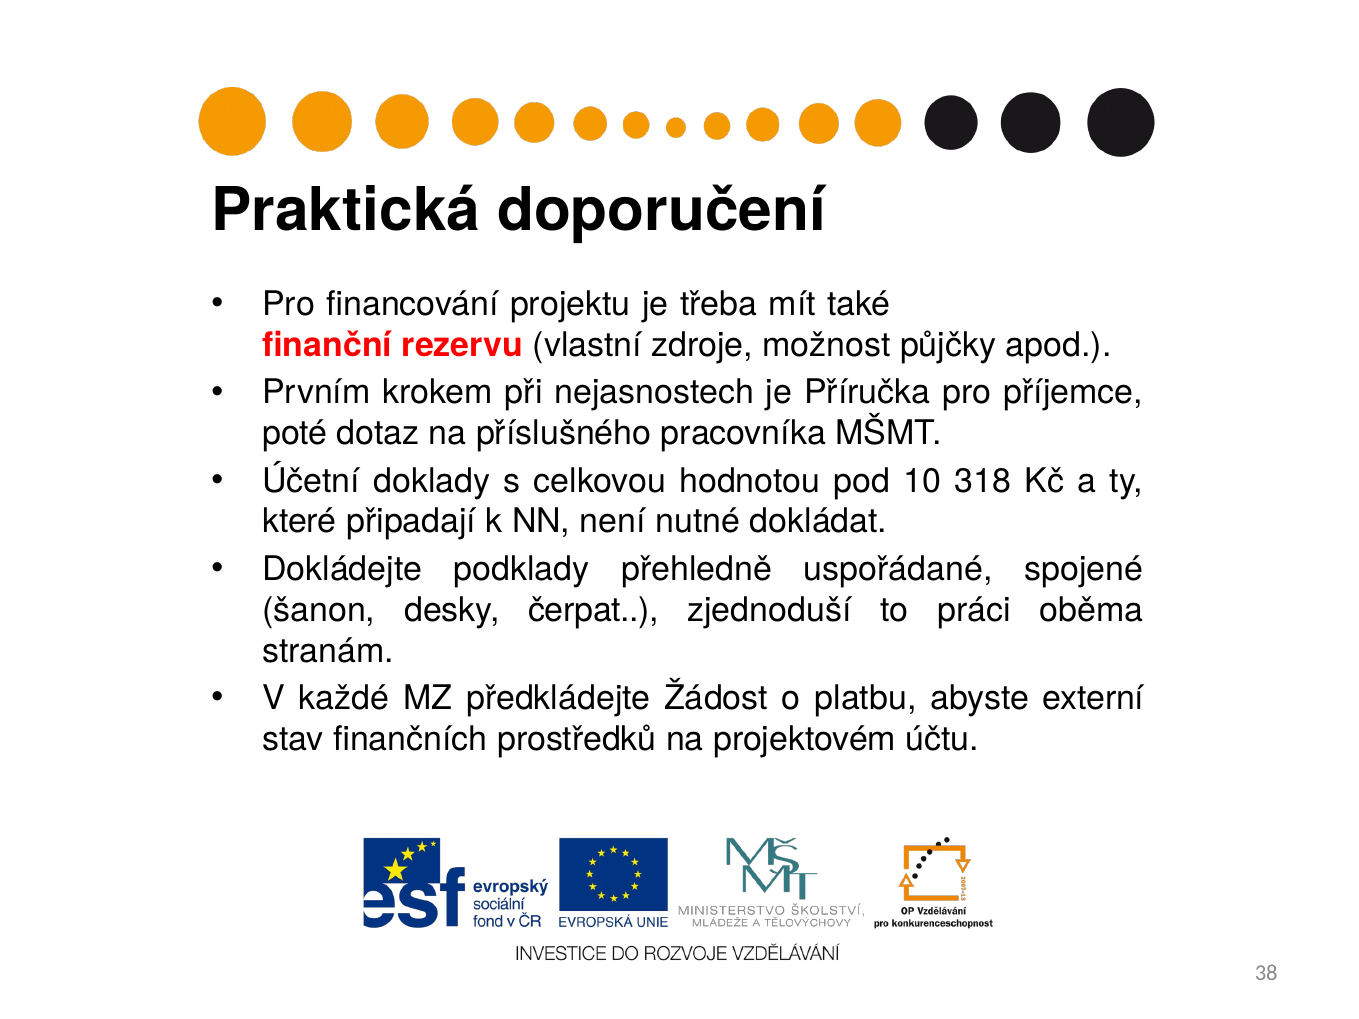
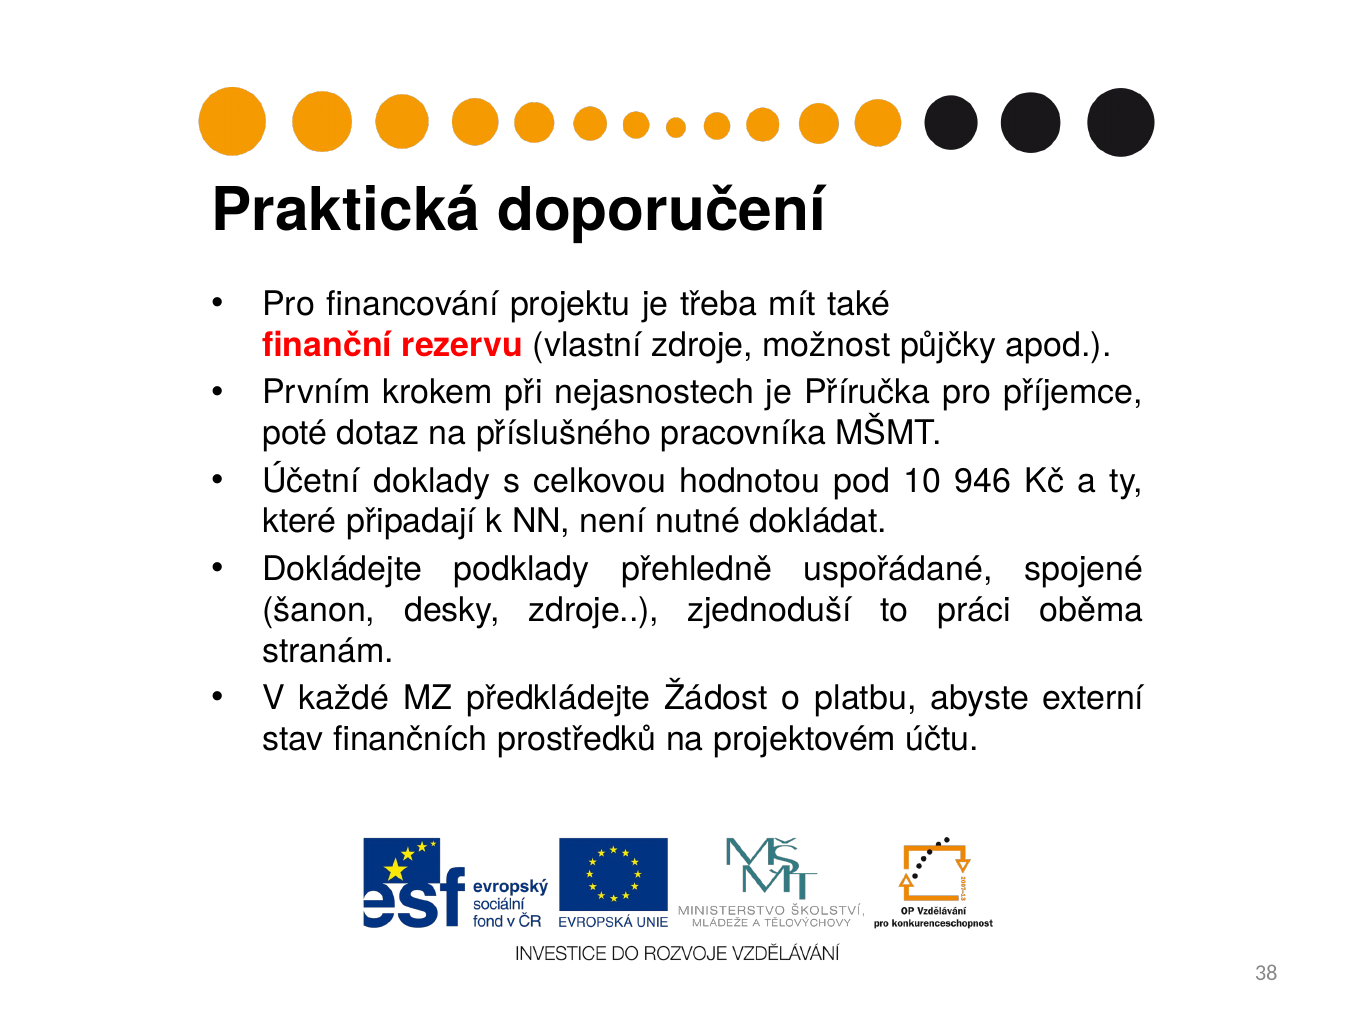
318: 318 -> 946
desky čerpat: čerpat -> zdroje
